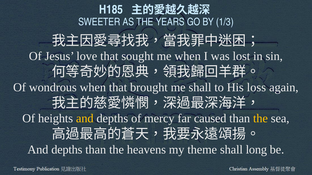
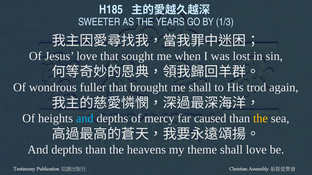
wondrous when: when -> fuller
loss: loss -> trod
and at (85, 119) colour: yellow -> light blue
shall long: long -> love
